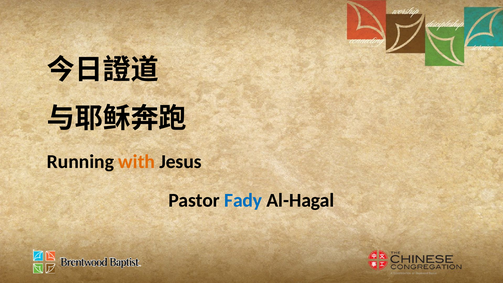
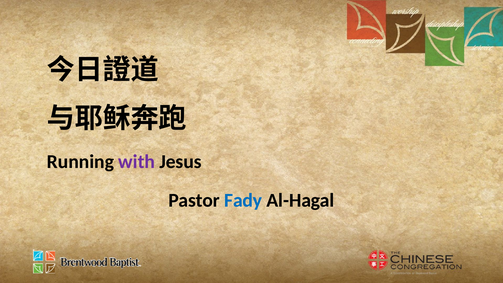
with colour: orange -> purple
